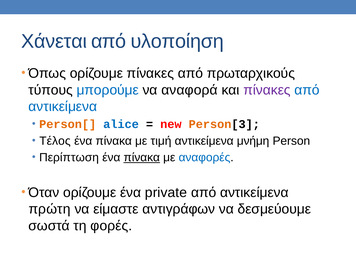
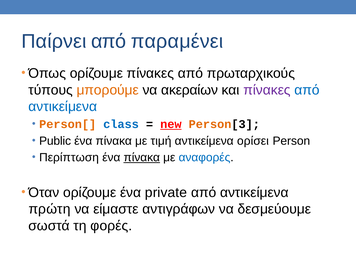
Χάνεται: Χάνεται -> Παίρνει
υλοποίηση: υλοποίηση -> παραμένει
μπορούμε colour: blue -> orange
αναφορά: αναφορά -> ακεραίων
alice: alice -> class
new underline: none -> present
Τέλος: Τέλος -> Public
μνήμη: μνήμη -> ορίσει
